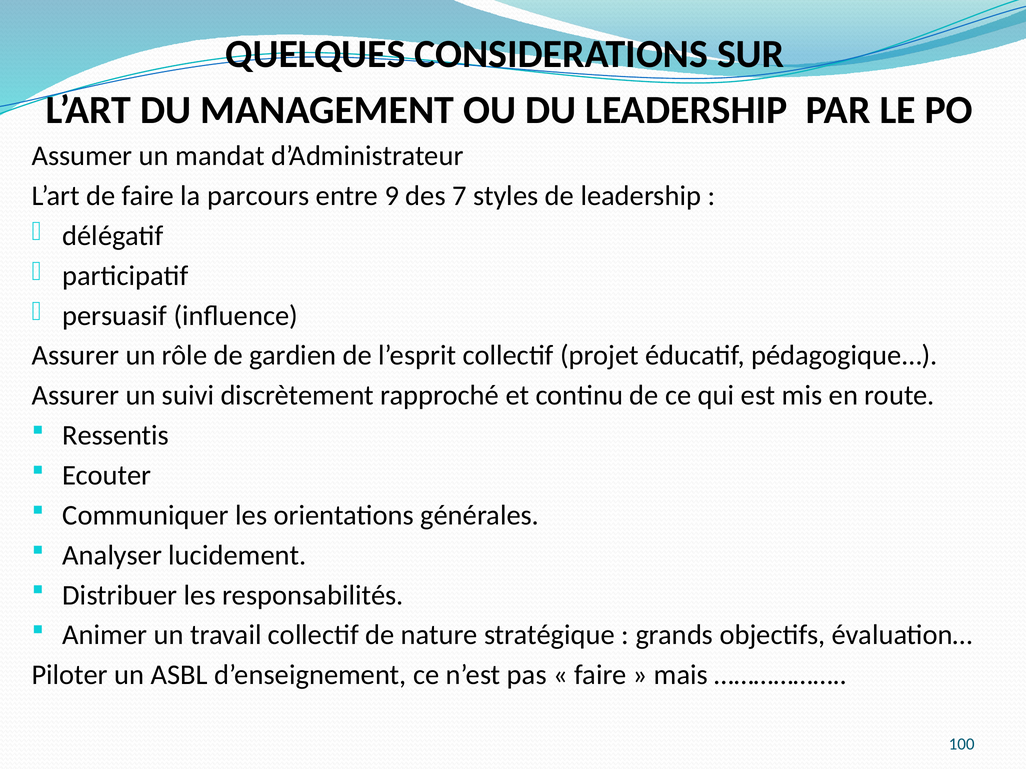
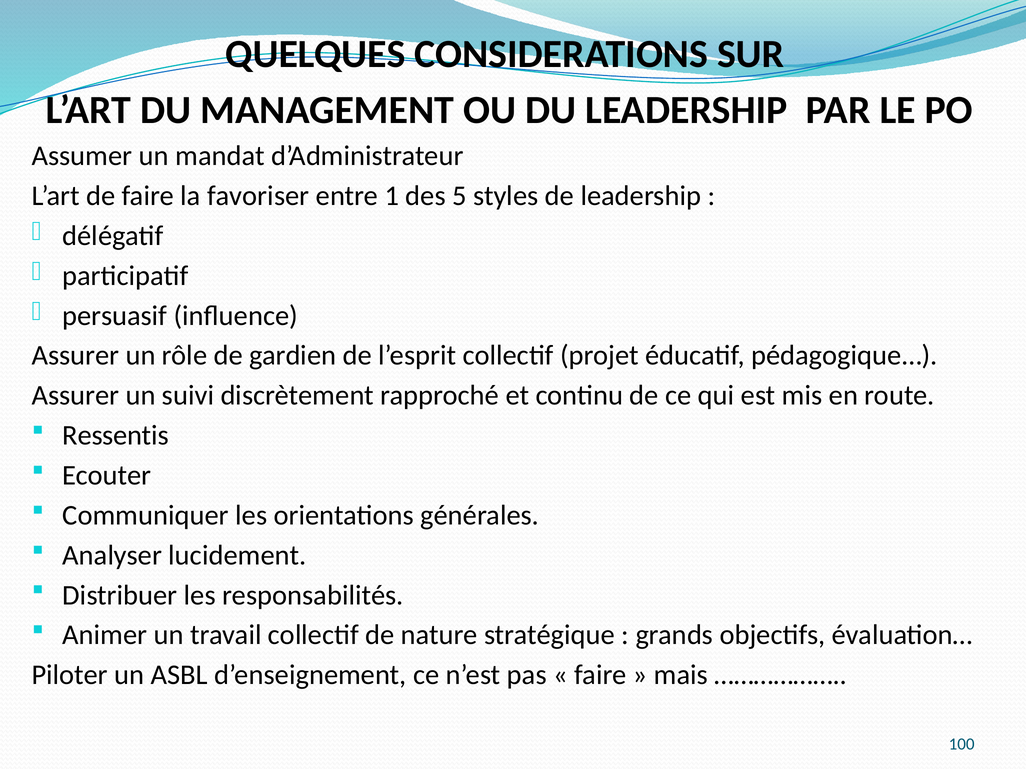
parcours: parcours -> favoriser
9: 9 -> 1
7: 7 -> 5
